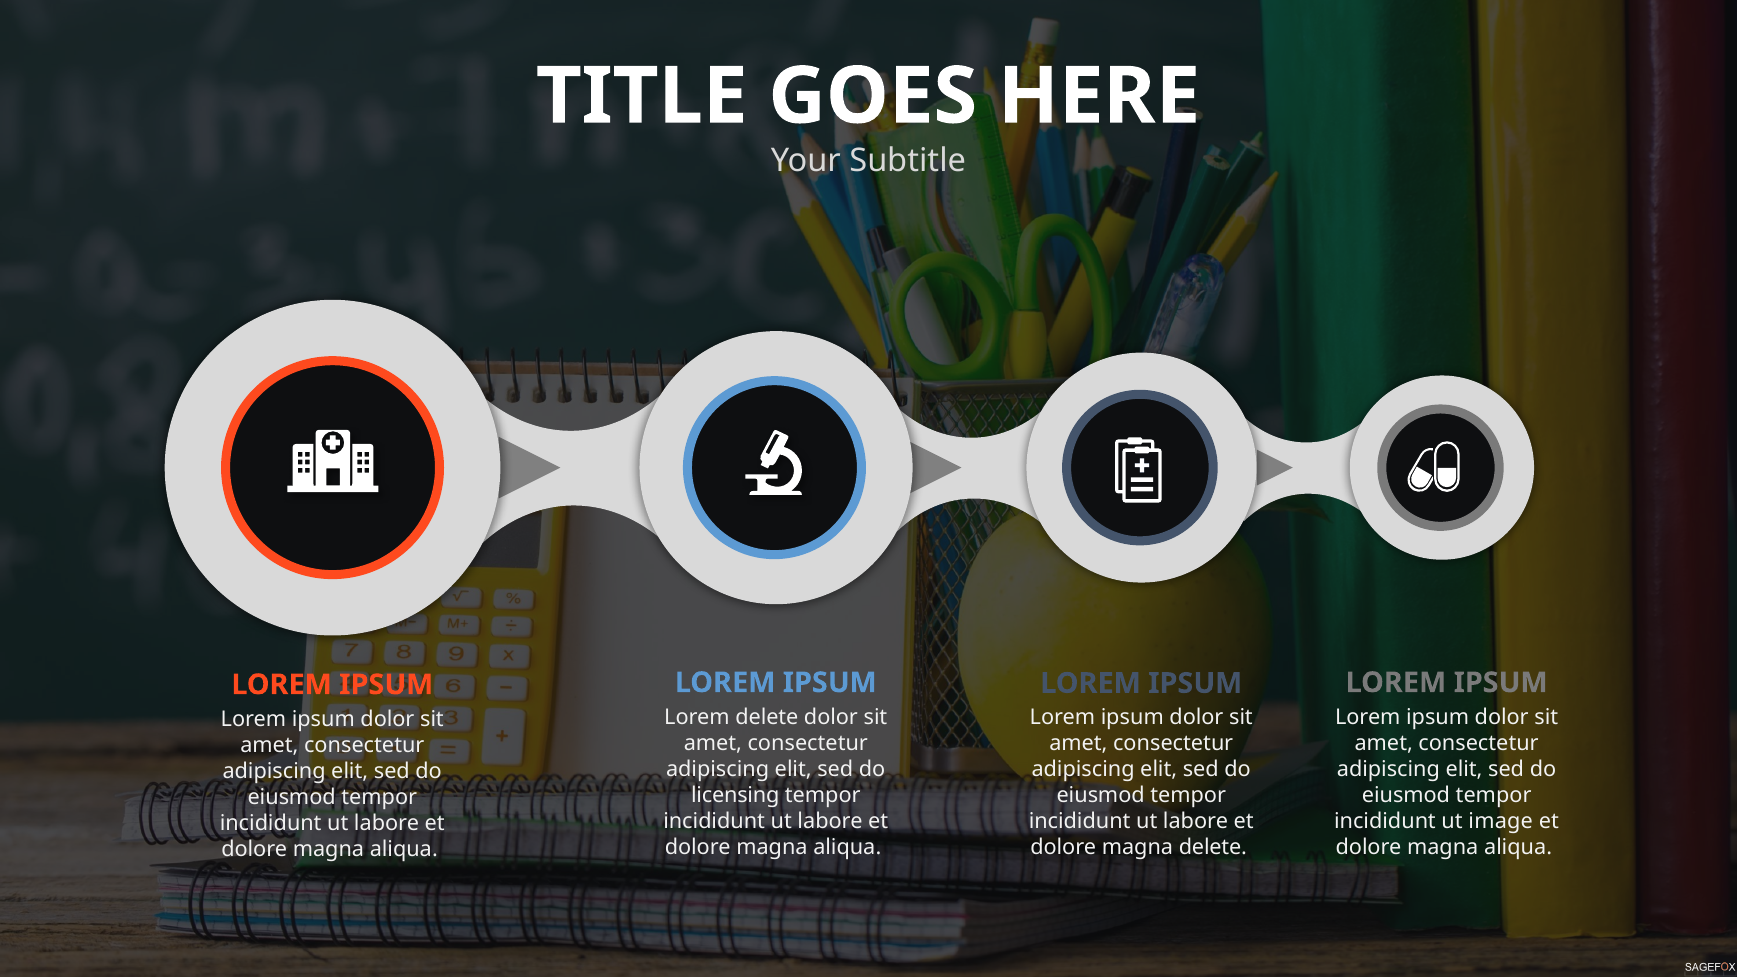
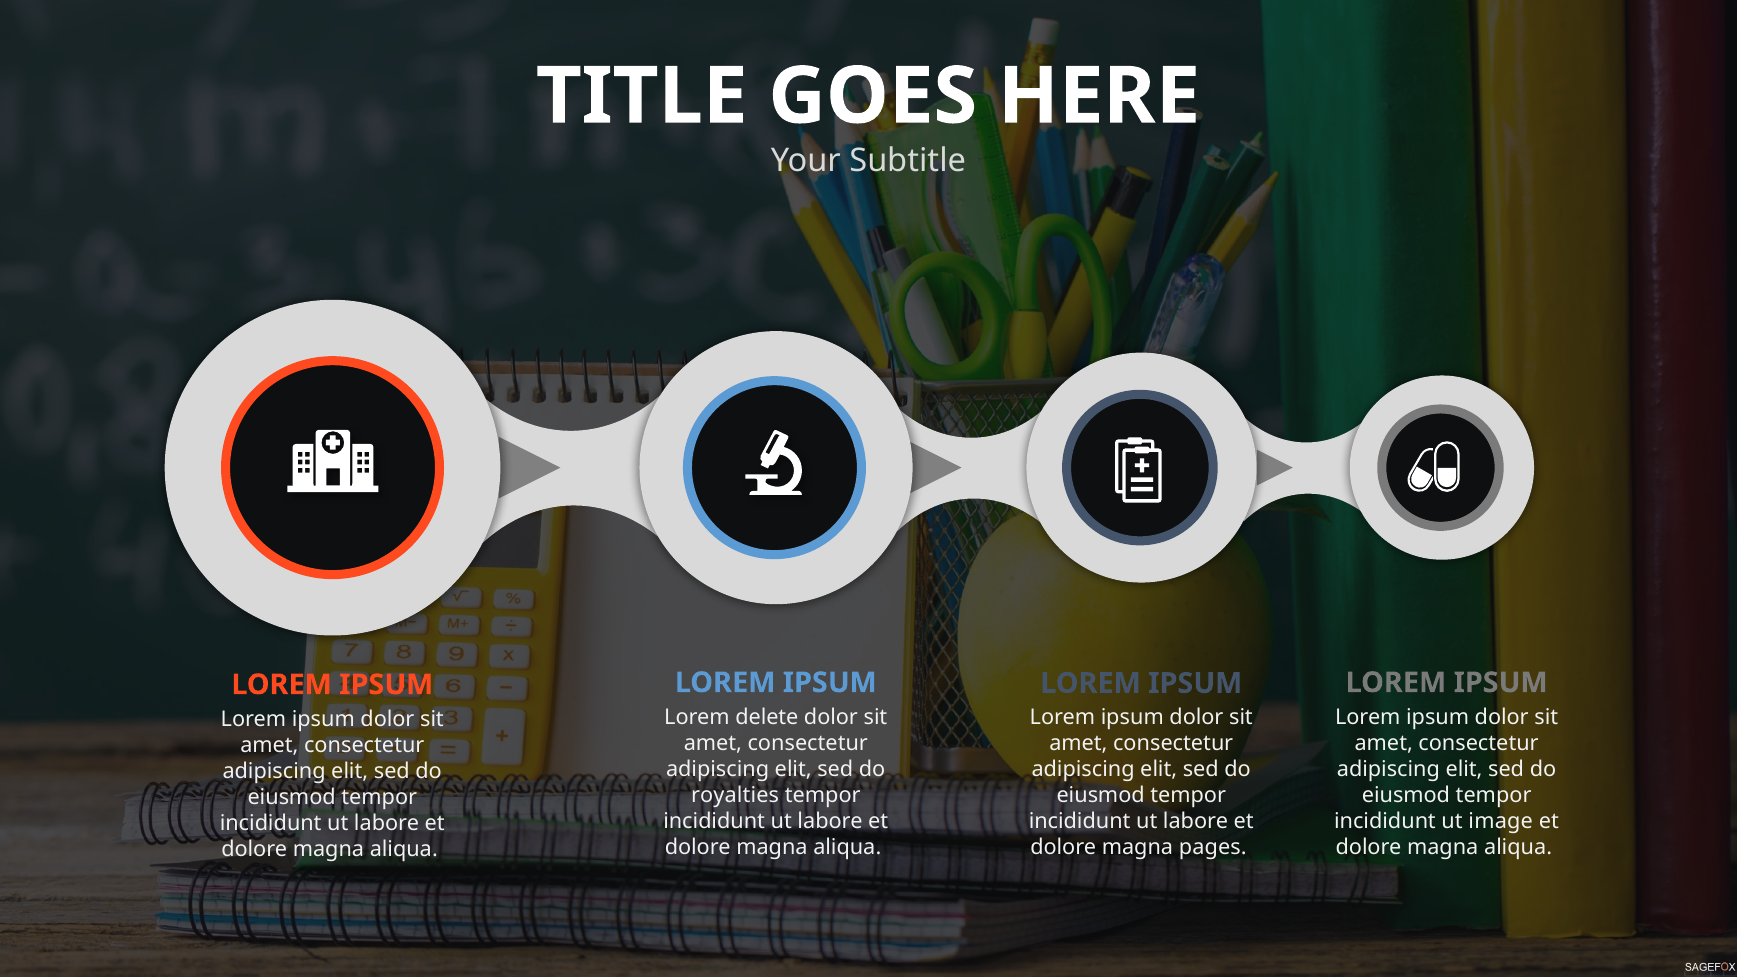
licensing: licensing -> royalties
magna delete: delete -> pages
